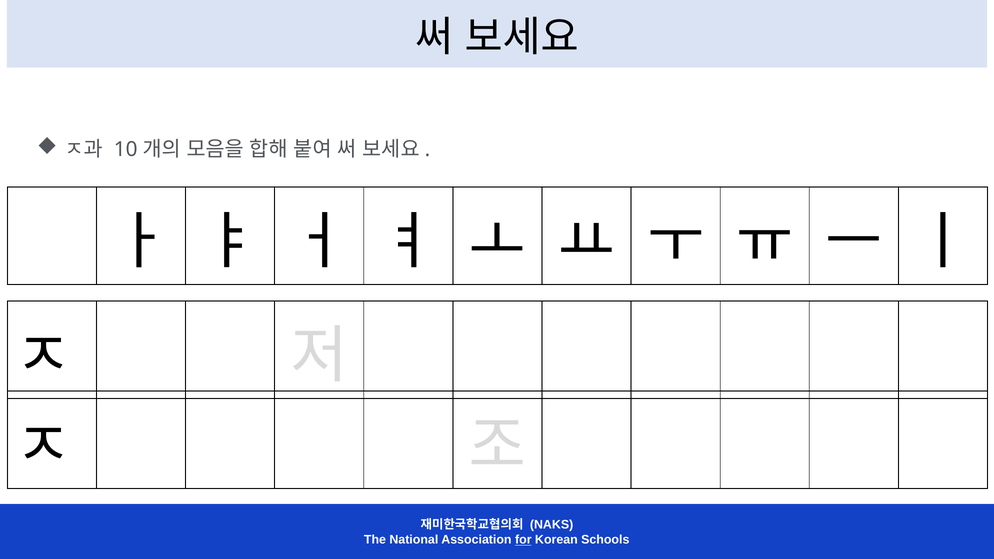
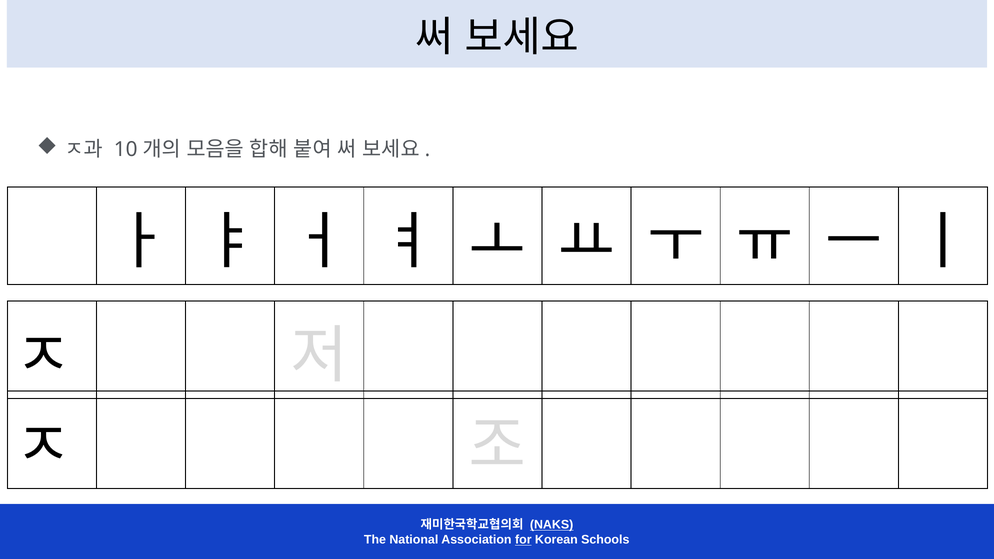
NAKS underline: none -> present
